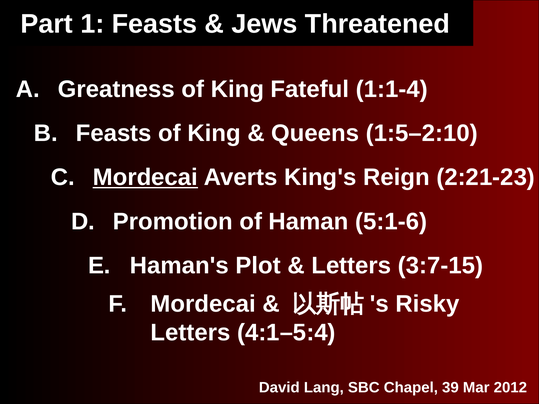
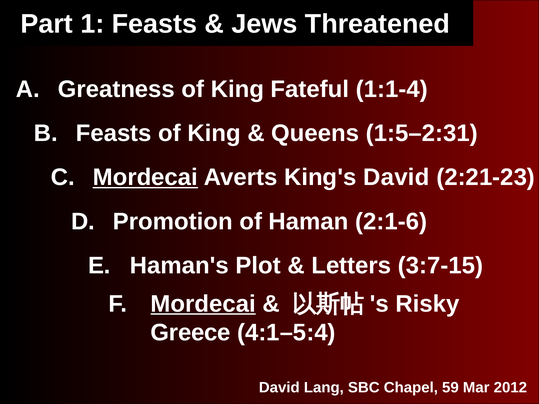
1:5–2:10: 1:5–2:10 -> 1:5–2:31
King's Reign: Reign -> David
5:1-6: 5:1-6 -> 2:1-6
Mordecai at (203, 304) underline: none -> present
Letters at (190, 333): Letters -> Greece
39: 39 -> 59
